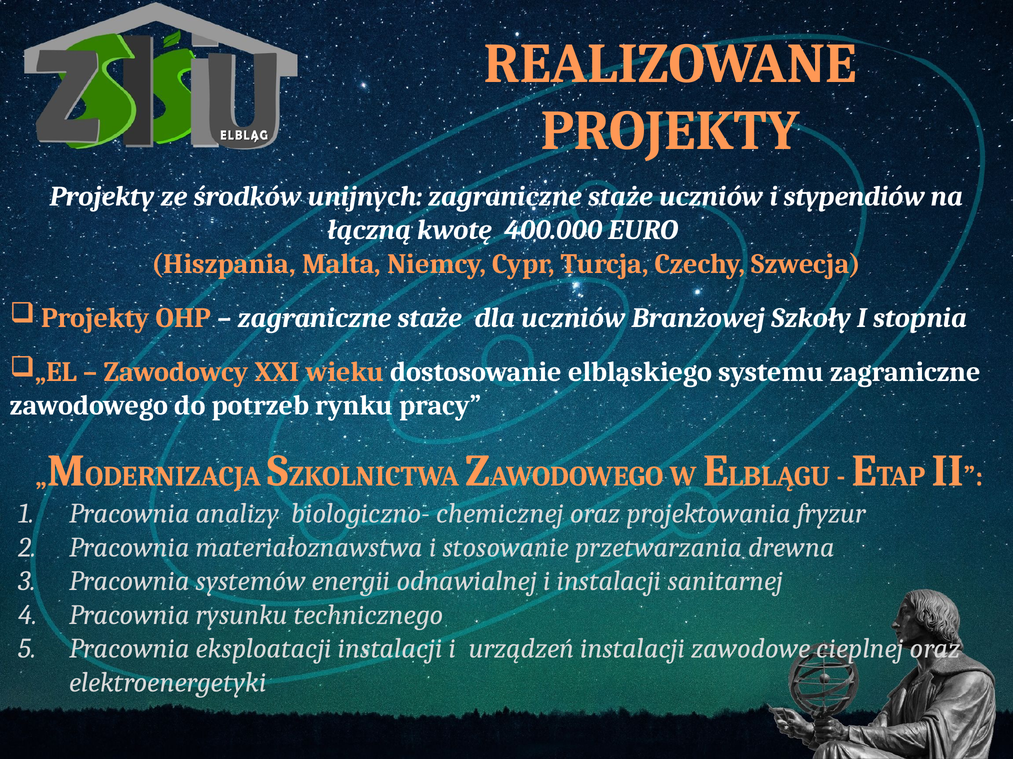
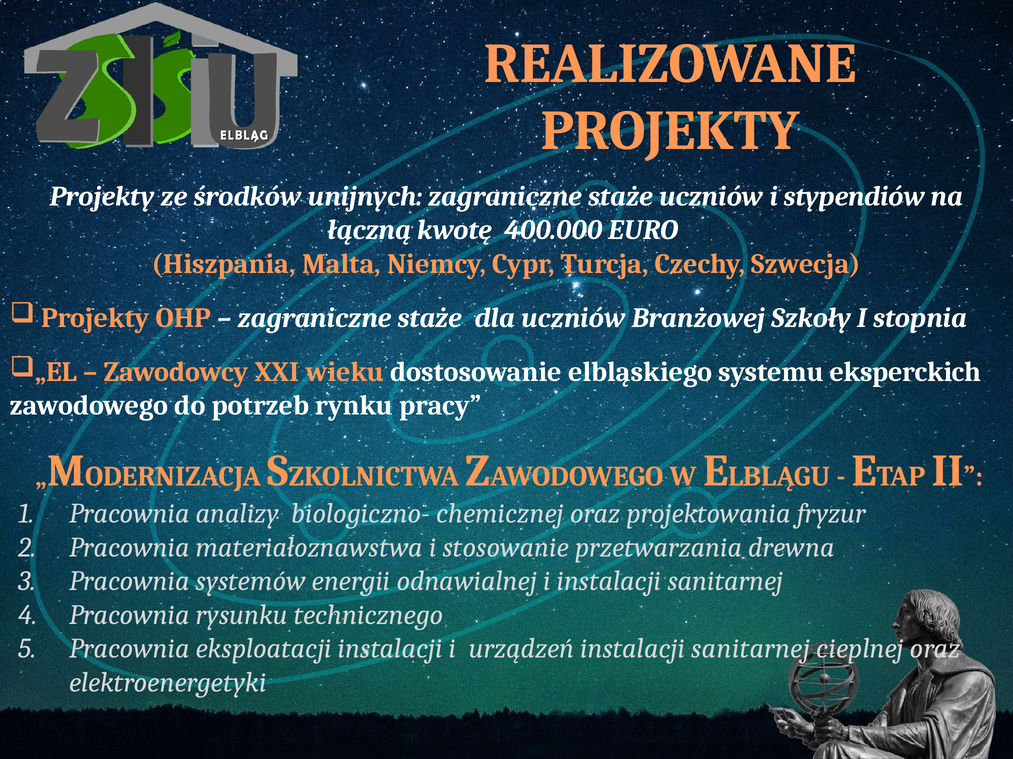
systemu zagraniczne: zagraniczne -> eksperckich
urządzeń instalacji zawodowe: zawodowe -> sanitarnej
